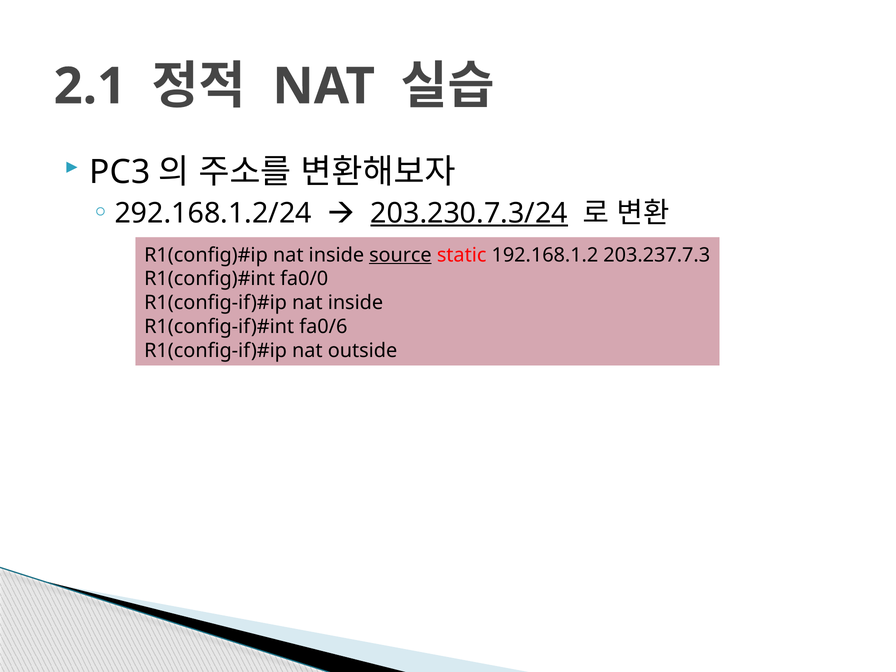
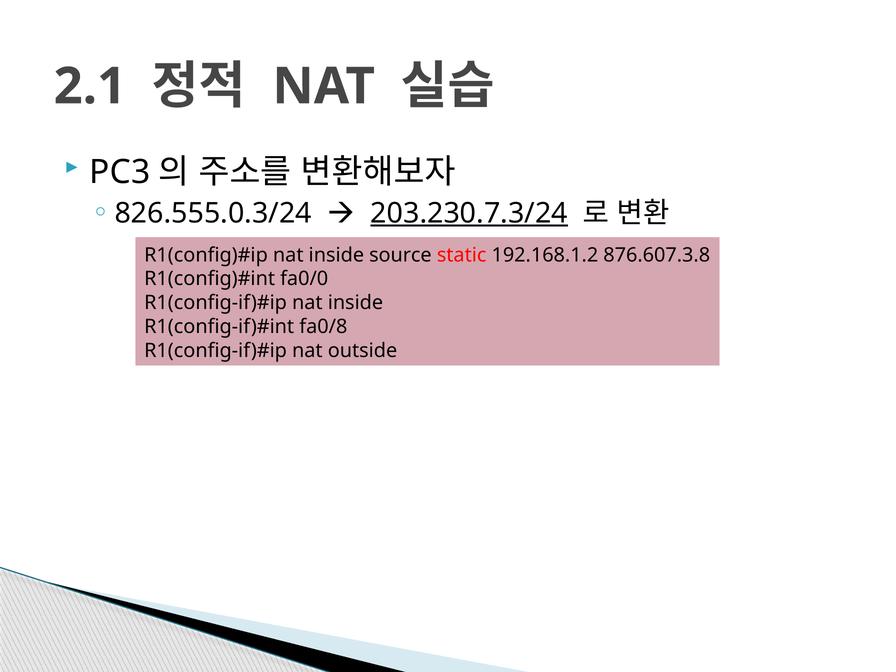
292.168.1.2/24: 292.168.1.2/24 -> 826.555.0.3/24
source underline: present -> none
203.237.7.3: 203.237.7.3 -> 876.607.3.8
fa0/6: fa0/6 -> fa0/8
